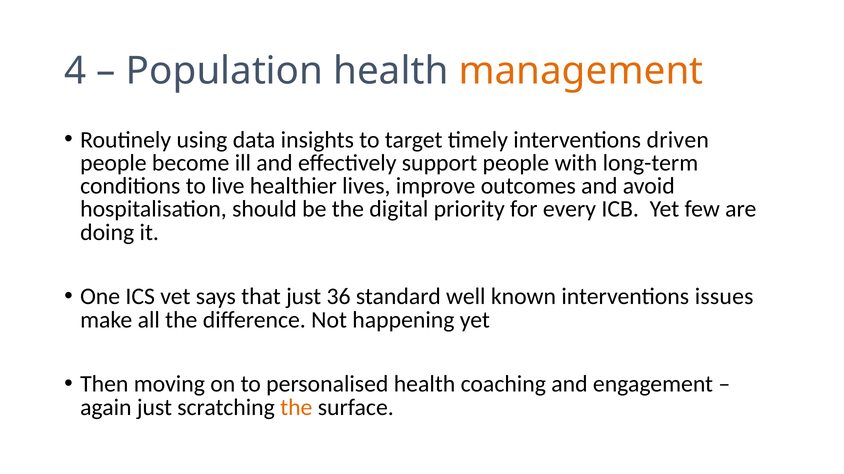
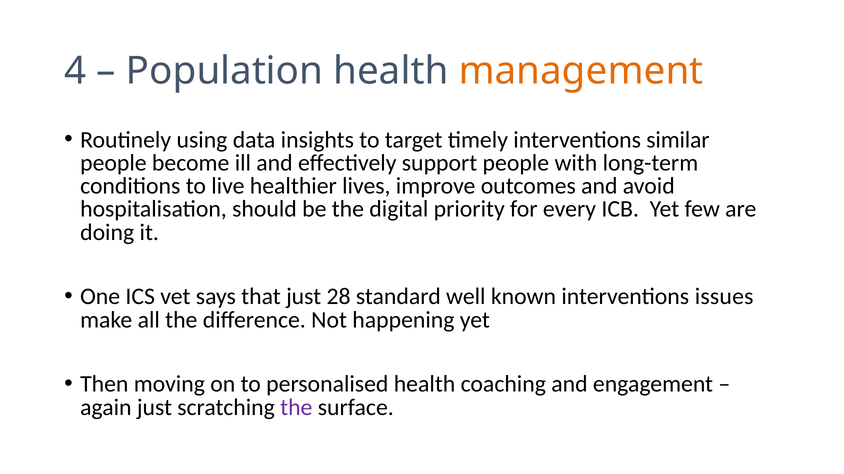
driven: driven -> similar
36: 36 -> 28
the at (296, 408) colour: orange -> purple
